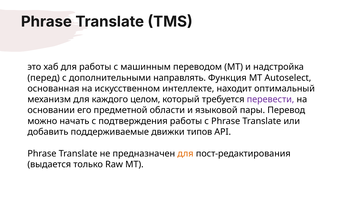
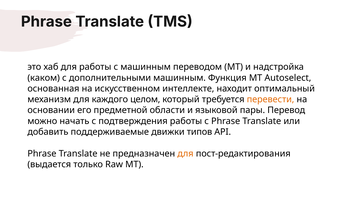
перед: перед -> каком
дополнительными направлять: направлять -> машинным
перевести colour: purple -> orange
